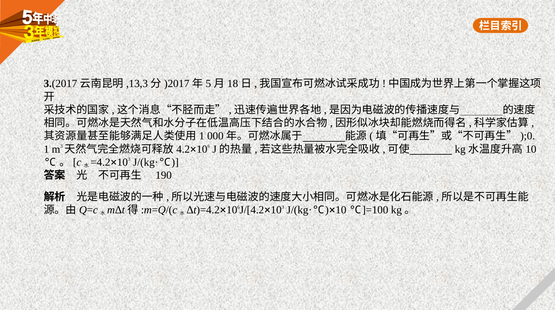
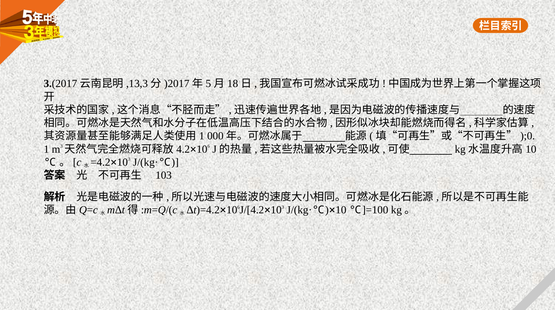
190: 190 -> 103
